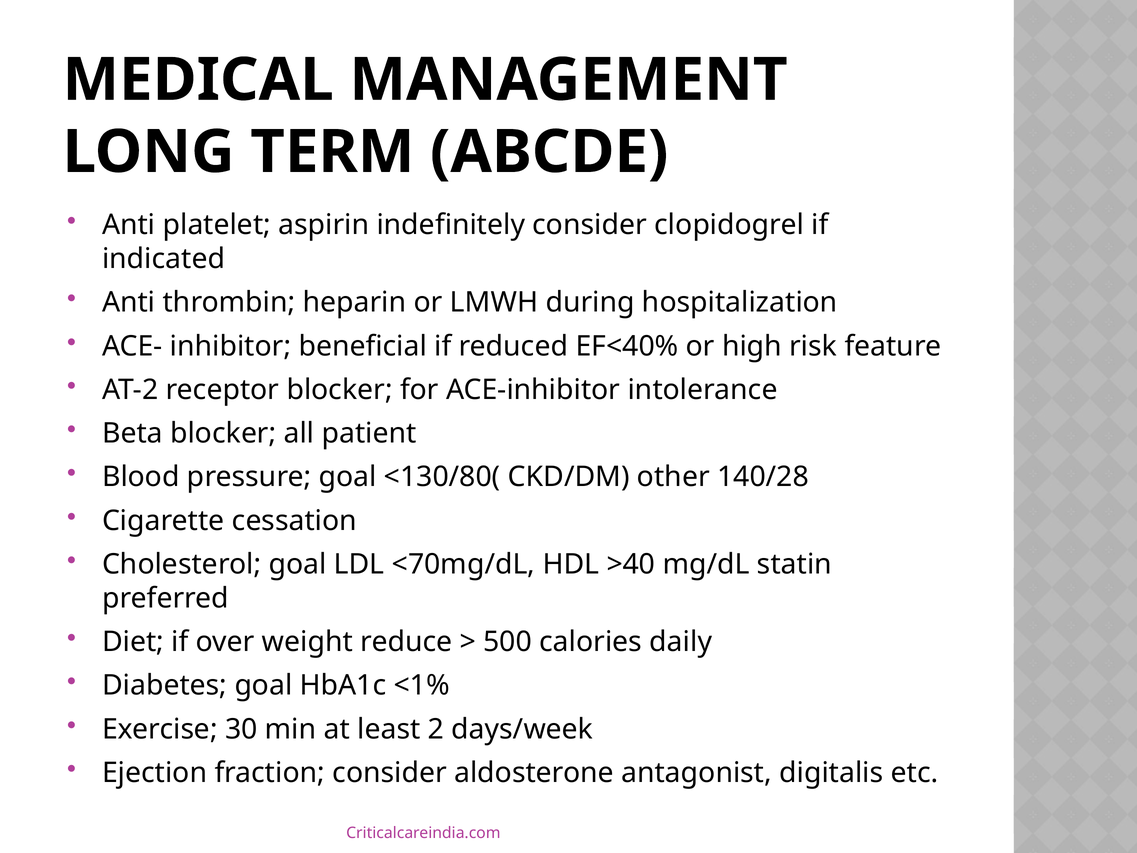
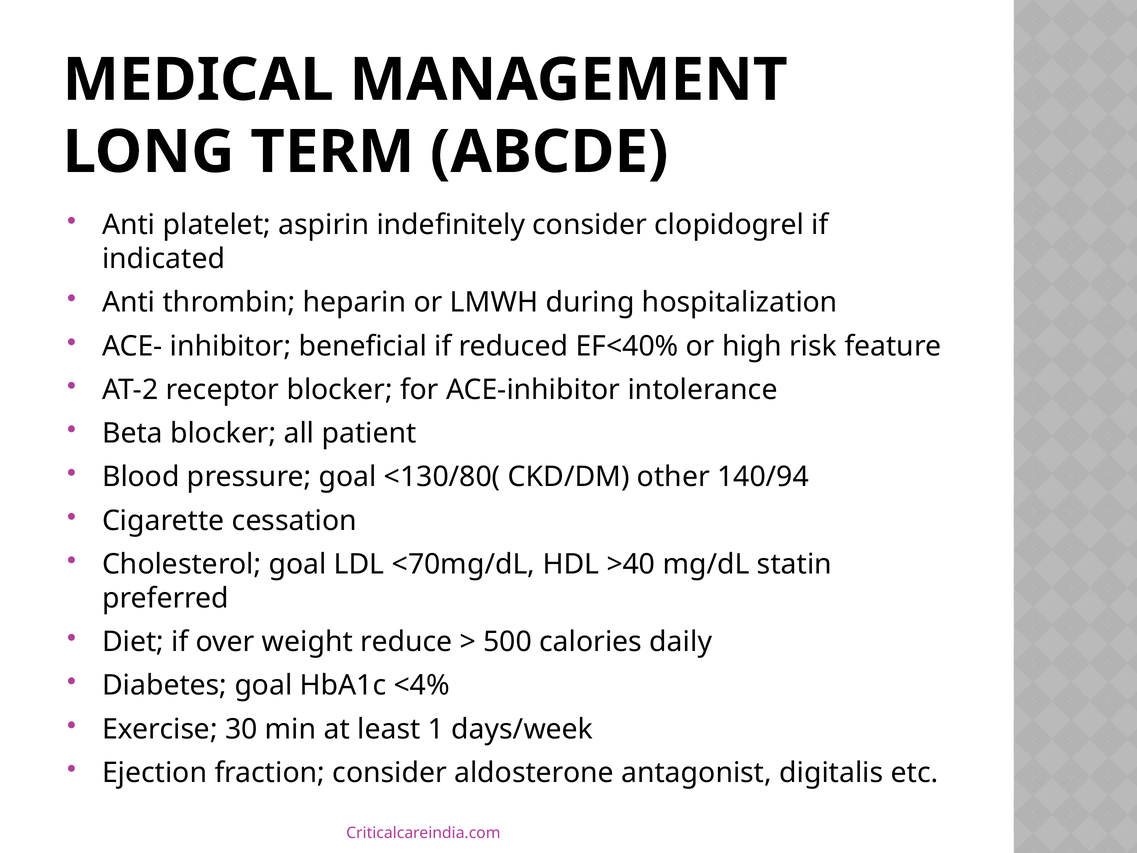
140/28: 140/28 -> 140/94
<1%: <1% -> <4%
2: 2 -> 1
